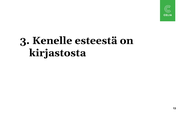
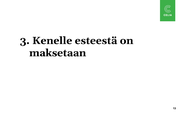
kirjastosta: kirjastosta -> maksetaan
